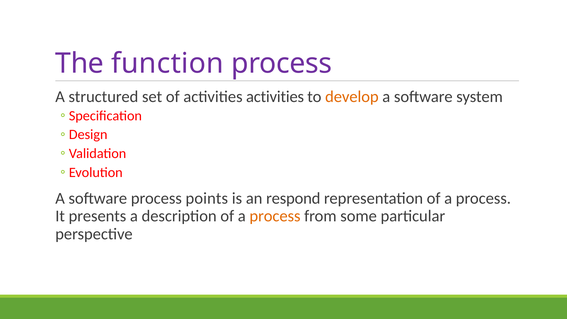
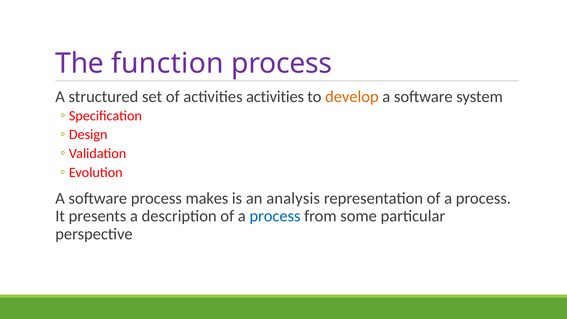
points: points -> makes
respond: respond -> analysis
process at (275, 216) colour: orange -> blue
